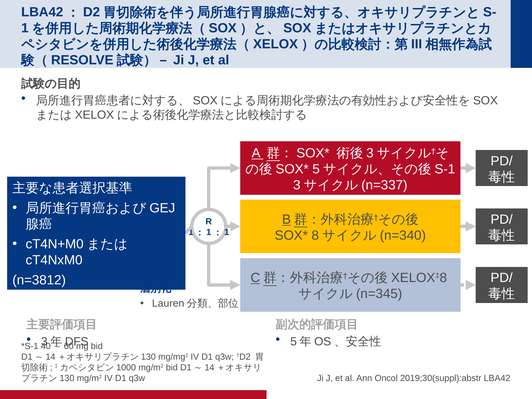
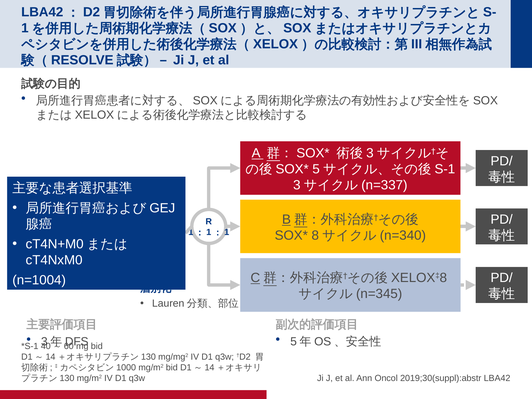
n=3812: n=3812 -> n=1004
